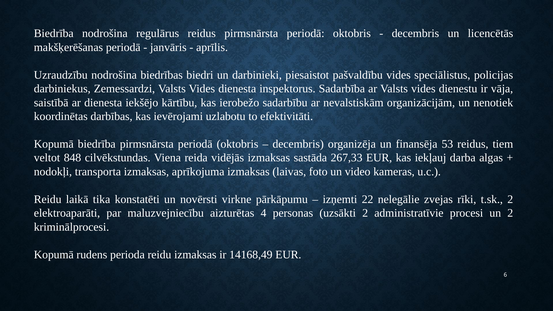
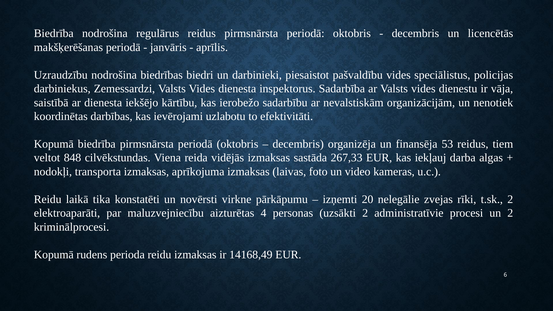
22: 22 -> 20
